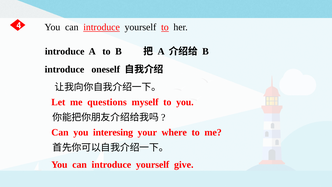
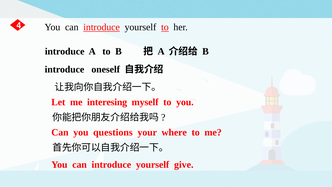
questions: questions -> interesing
interesing: interesing -> questions
